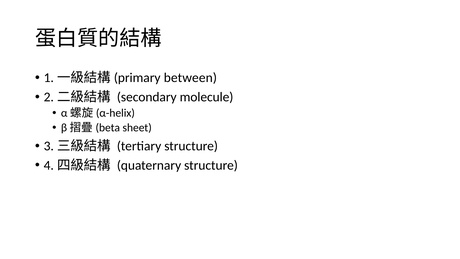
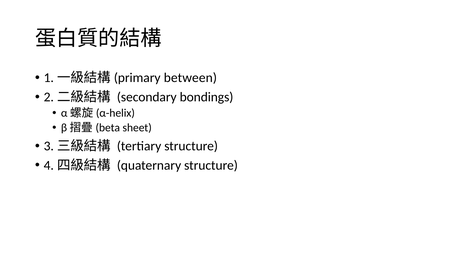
molecule: molecule -> bondings
